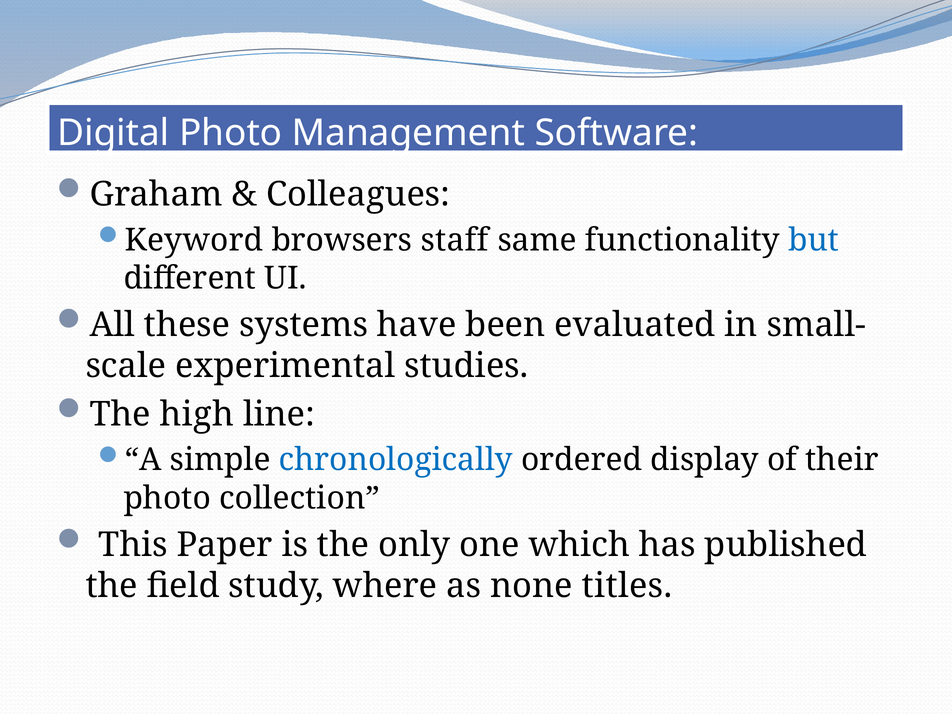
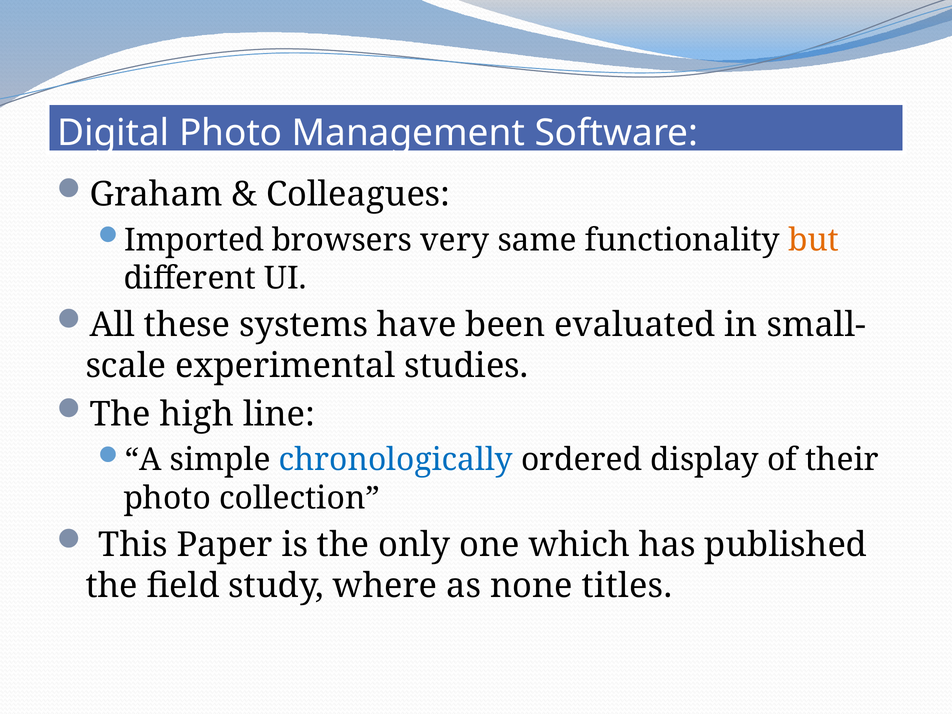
Keyword: Keyword -> Imported
staff: staff -> very
but colour: blue -> orange
